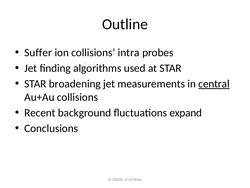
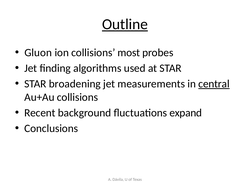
Outline underline: none -> present
Suffer: Suffer -> Gluon
intra: intra -> most
